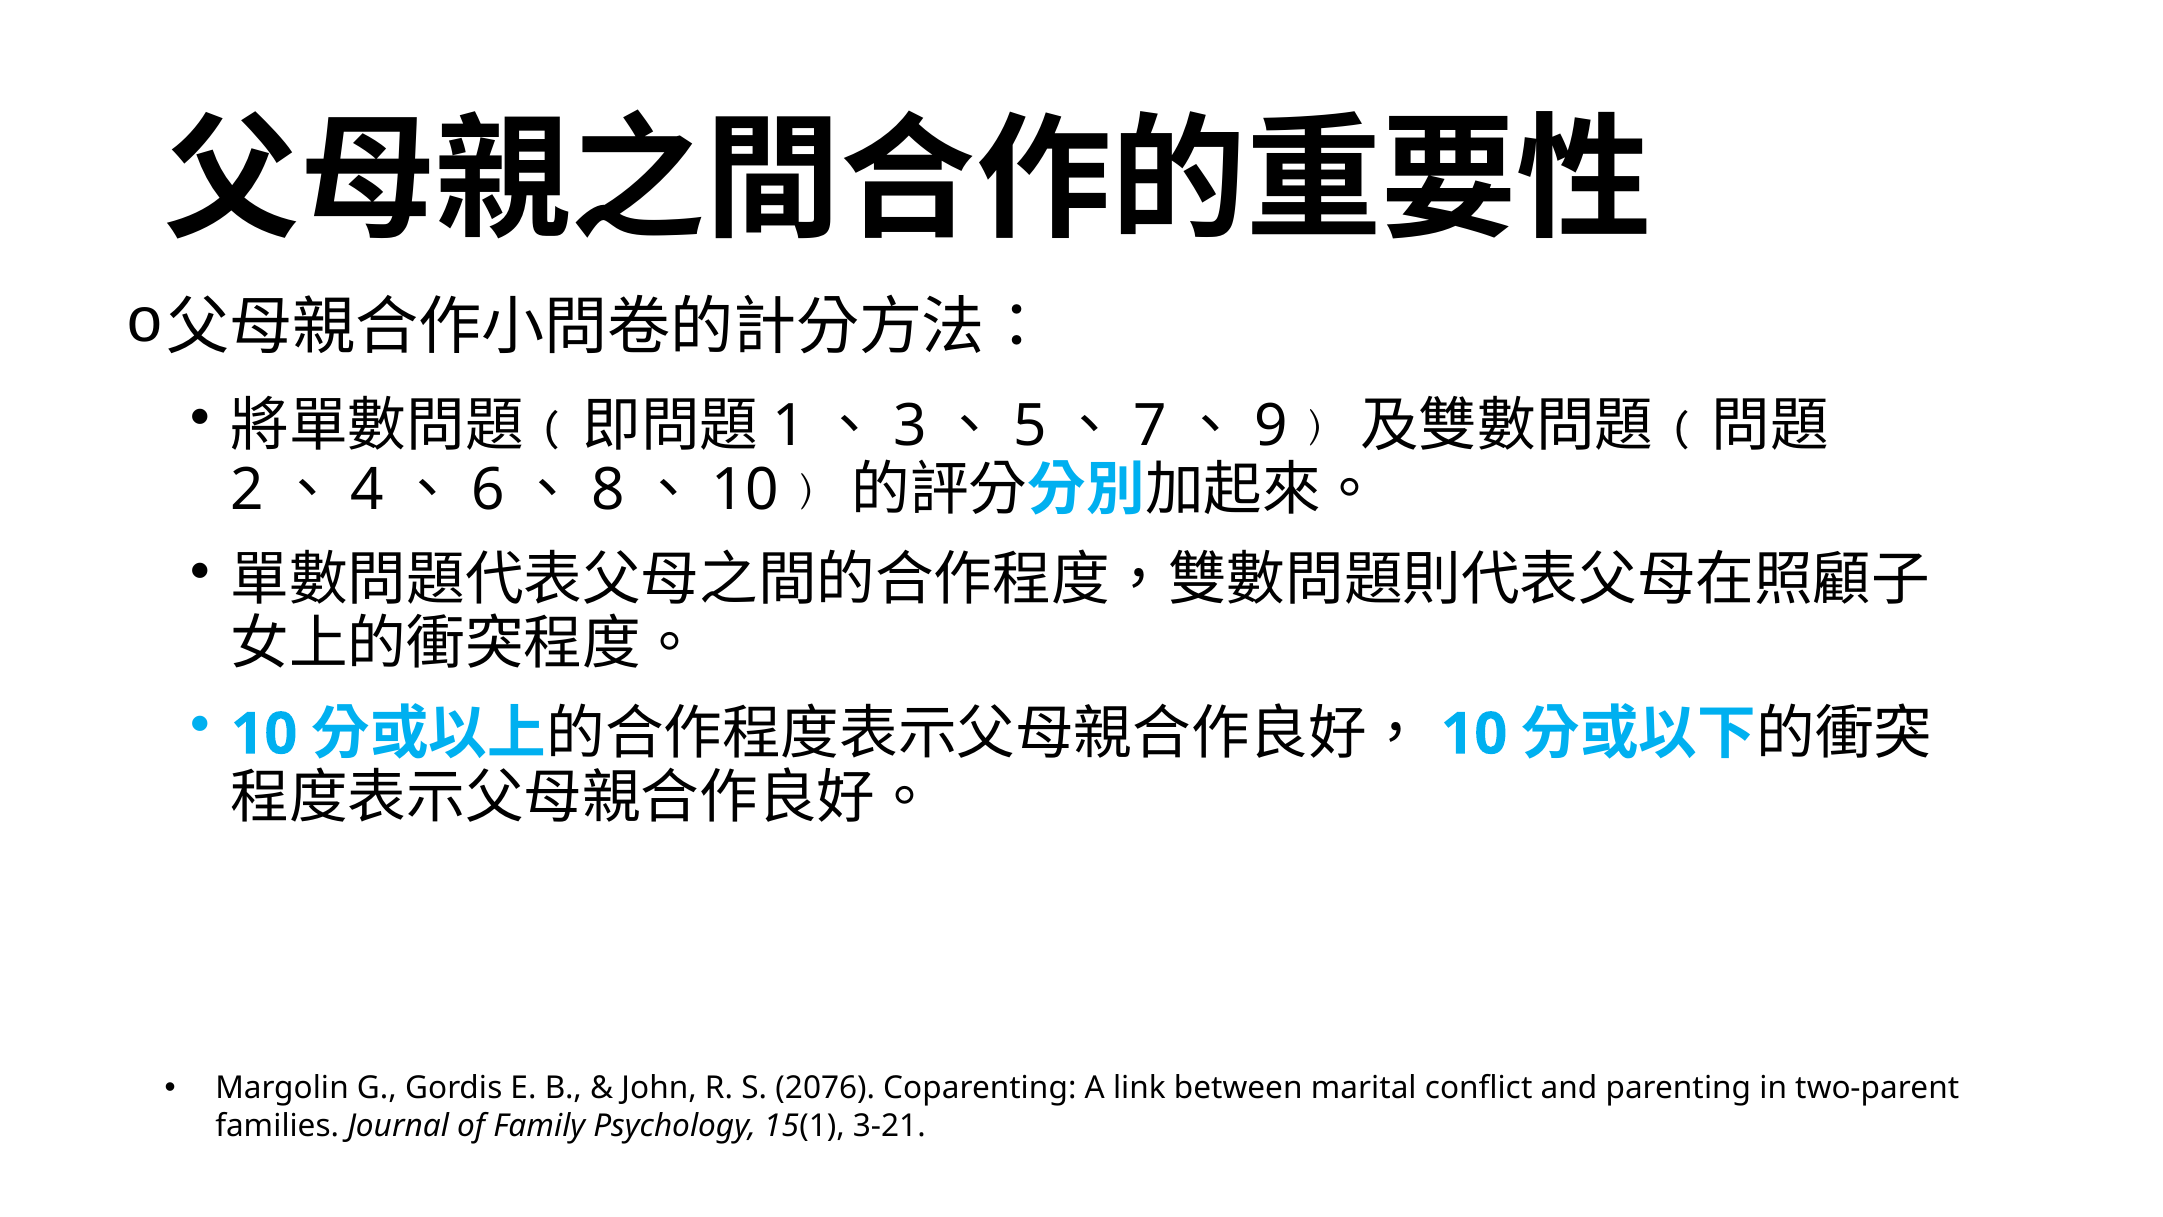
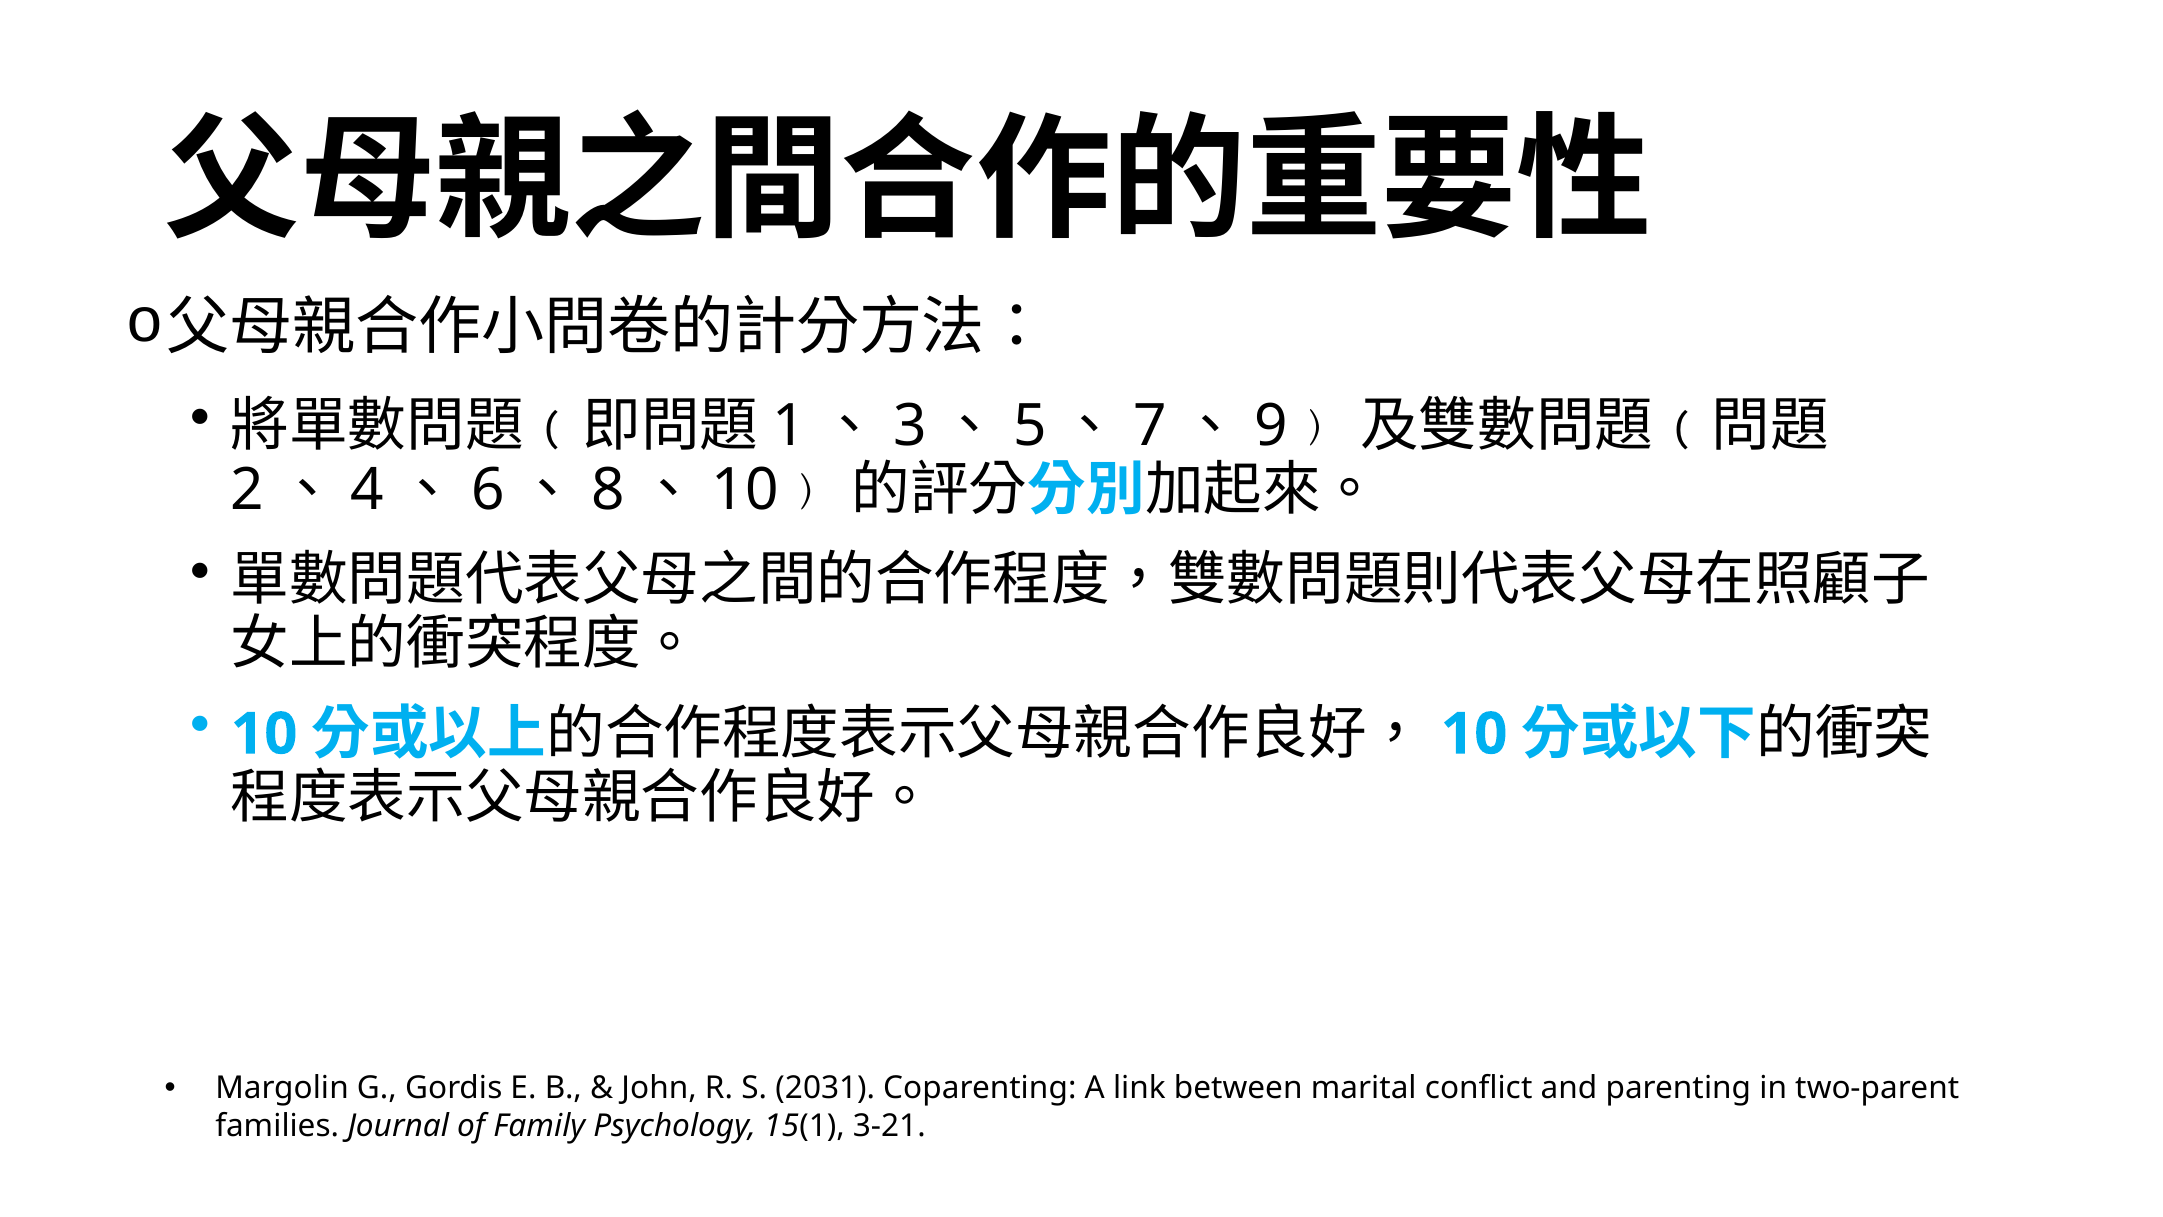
2076: 2076 -> 2031
